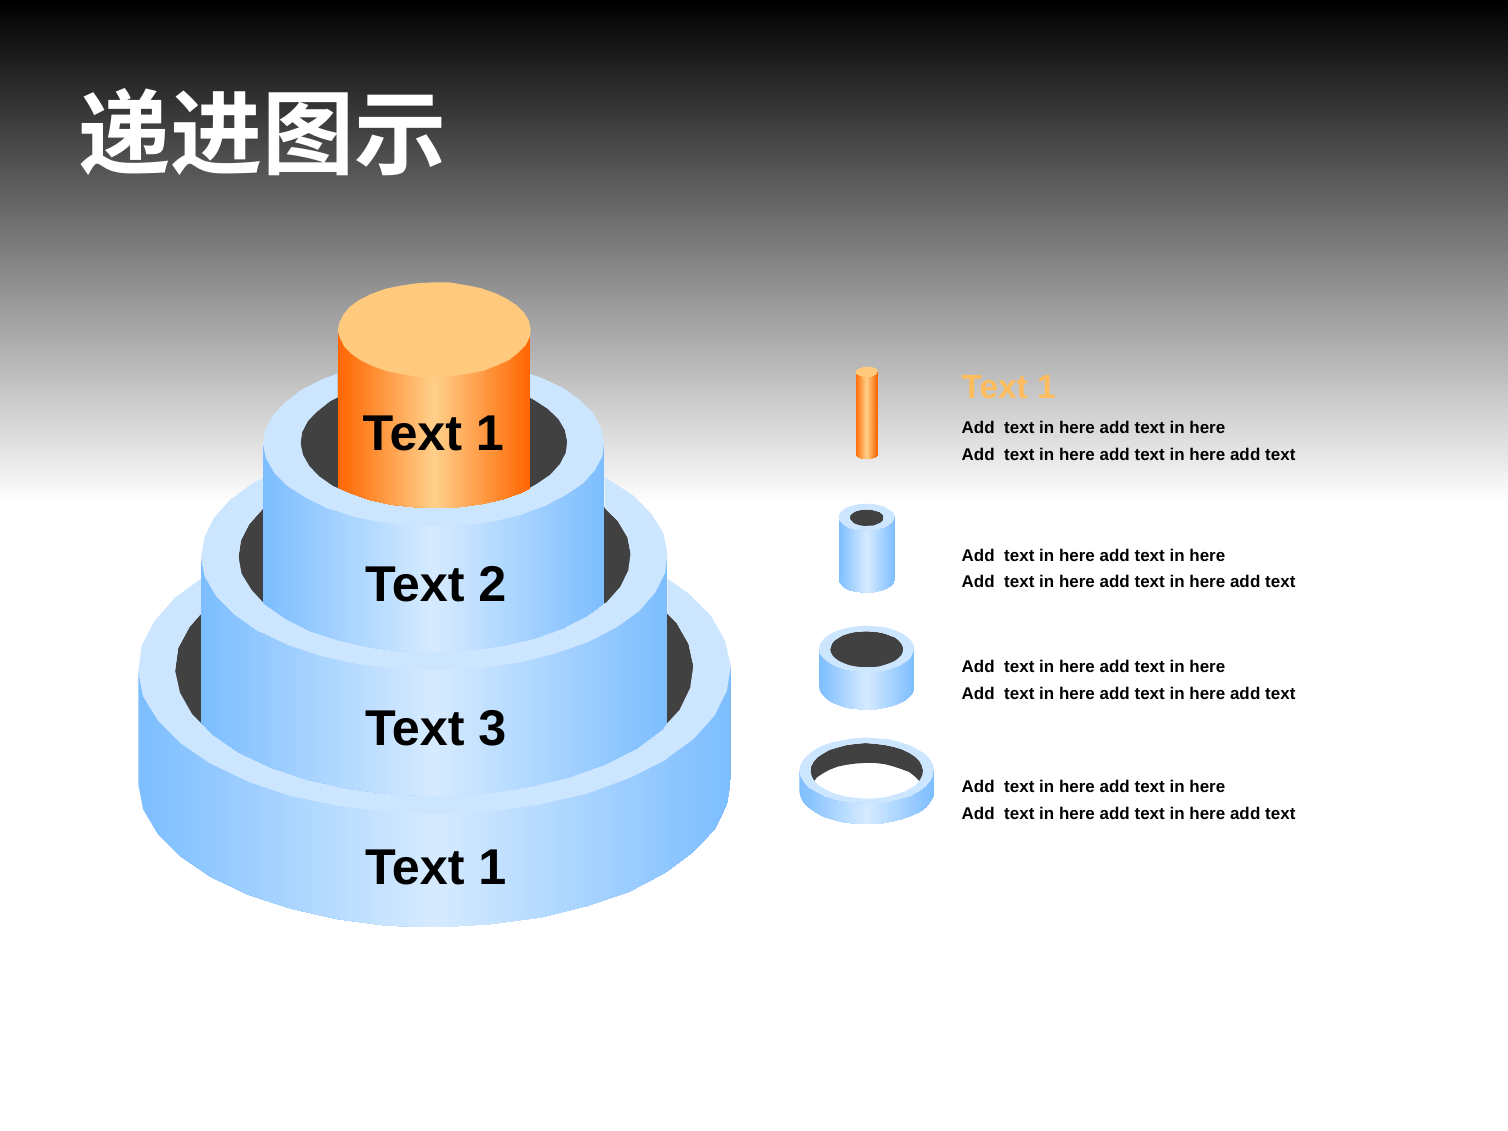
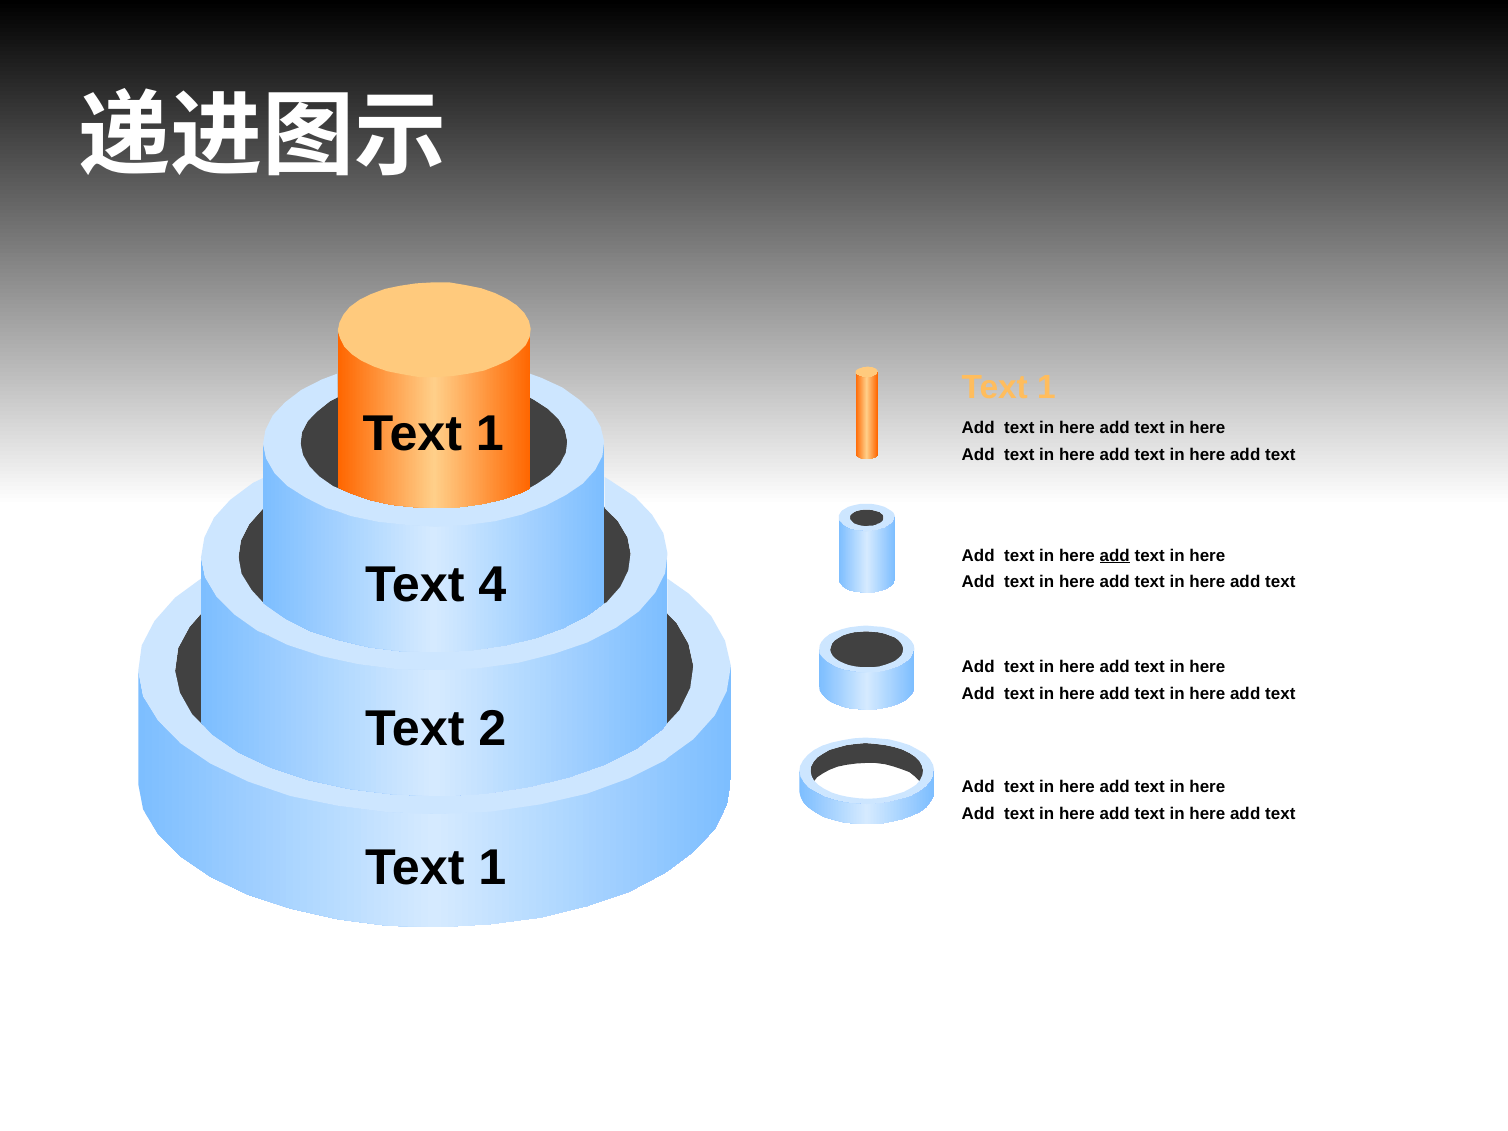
add at (1115, 556) underline: none -> present
2 at (492, 585): 2 -> 4
3 at (492, 729): 3 -> 2
